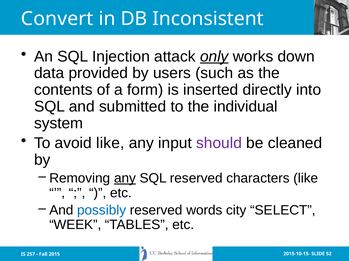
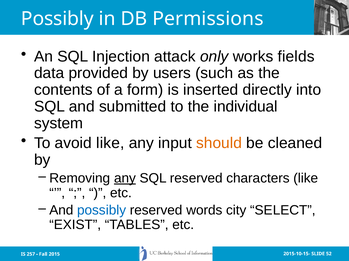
Convert at (57, 19): Convert -> Possibly
Inconsistent: Inconsistent -> Permissions
only underline: present -> none
down: down -> fields
should colour: purple -> orange
WEEK: WEEK -> EXIST
